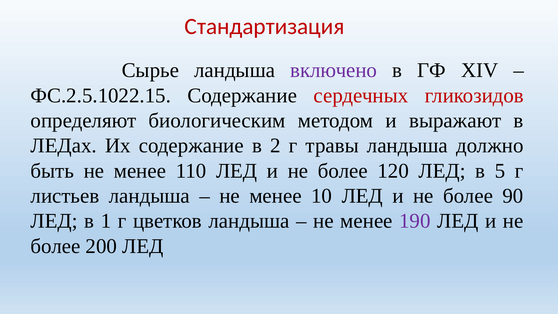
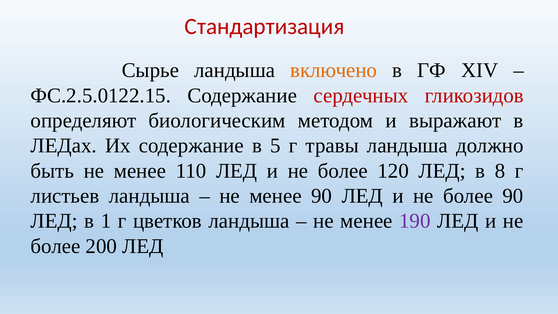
включено colour: purple -> orange
ФС.2.5.1022.15: ФС.2.5.1022.15 -> ФС.2.5.0122.15
2: 2 -> 5
5: 5 -> 8
менее 10: 10 -> 90
